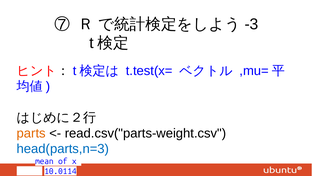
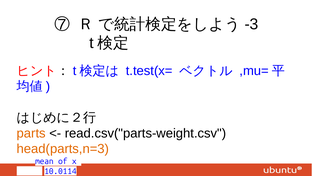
head(parts,n=3 colour: blue -> orange
